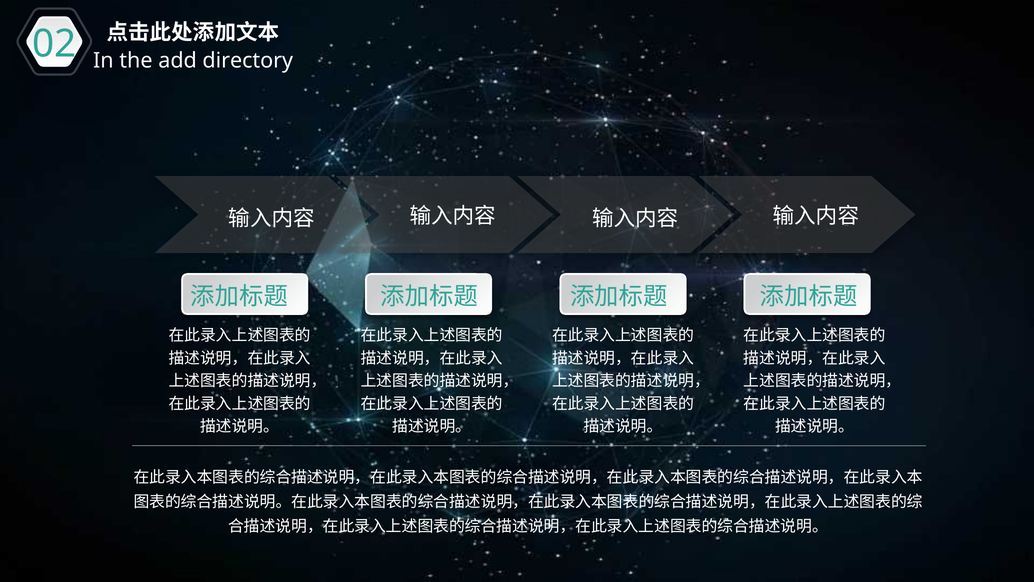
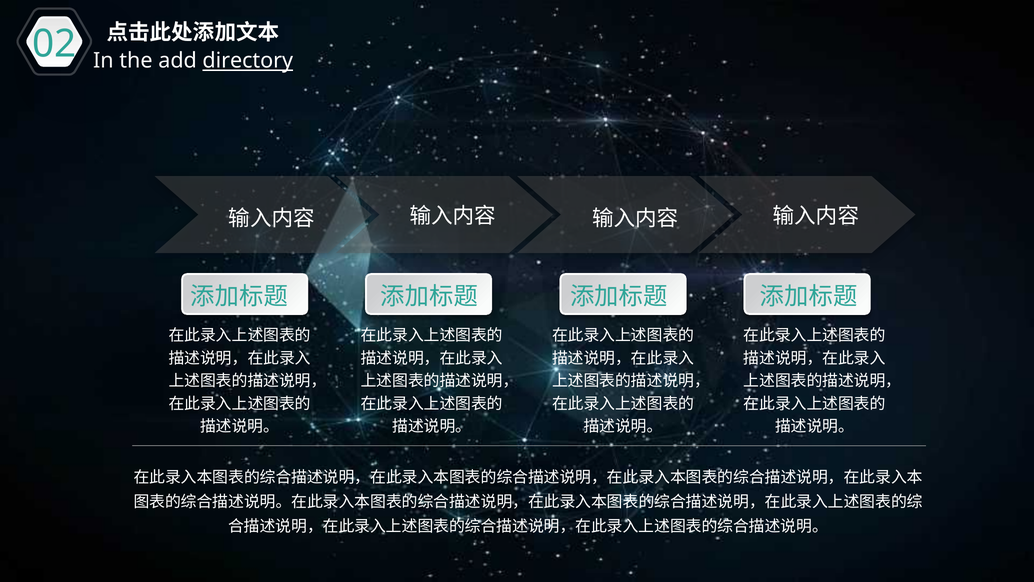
directory underline: none -> present
